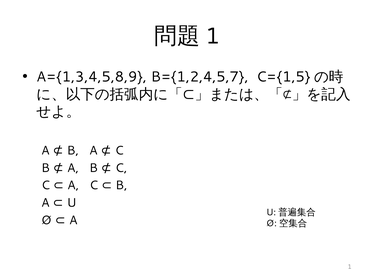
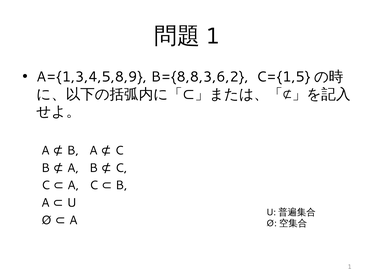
B={1,2,4,5,7: B={1,2,4,5,7 -> B={8,8,3,6,2
